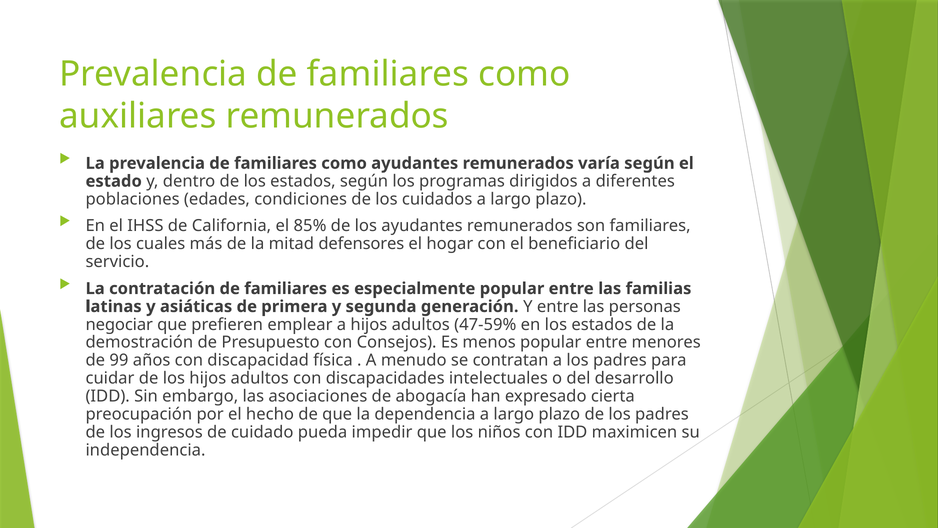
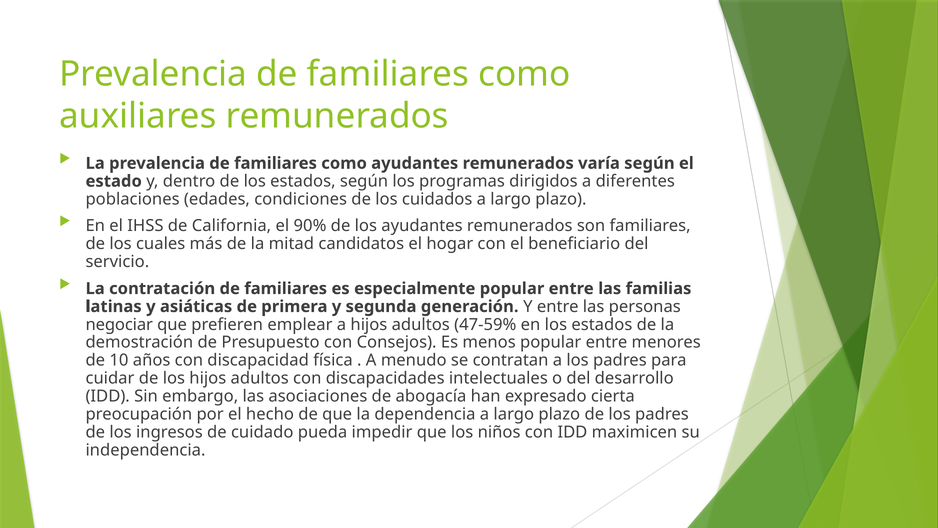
85%: 85% -> 90%
defensores: defensores -> candidatos
99: 99 -> 10
